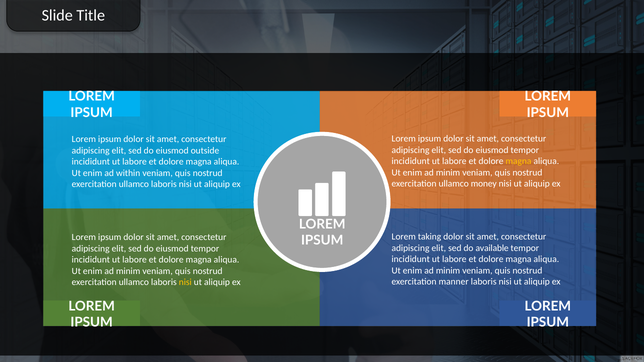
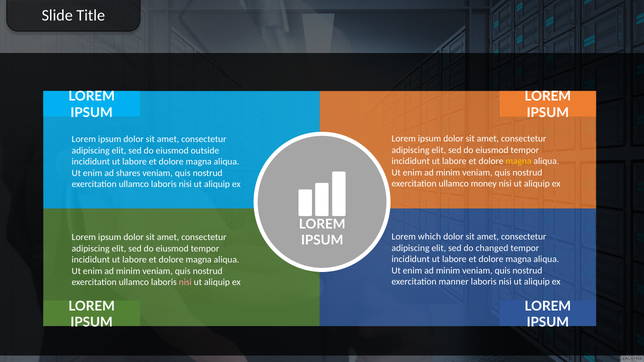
within: within -> shares
taking: taking -> which
available: available -> changed
nisi at (185, 282) colour: yellow -> pink
